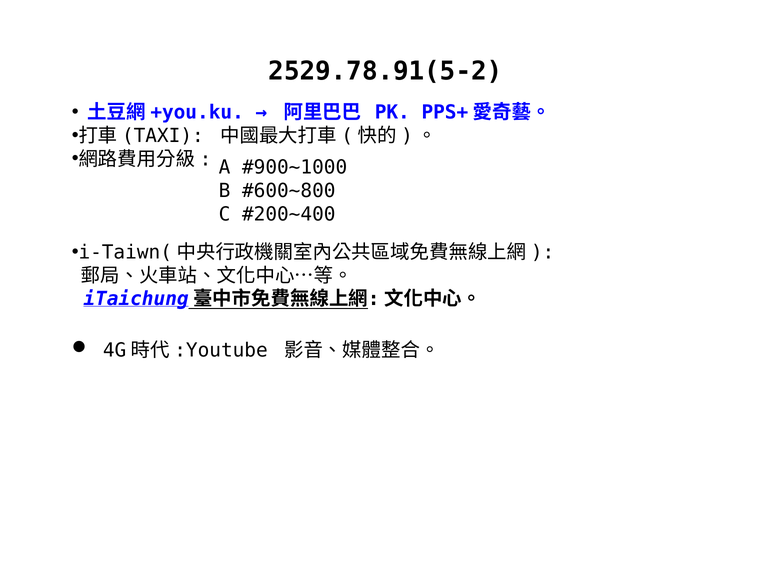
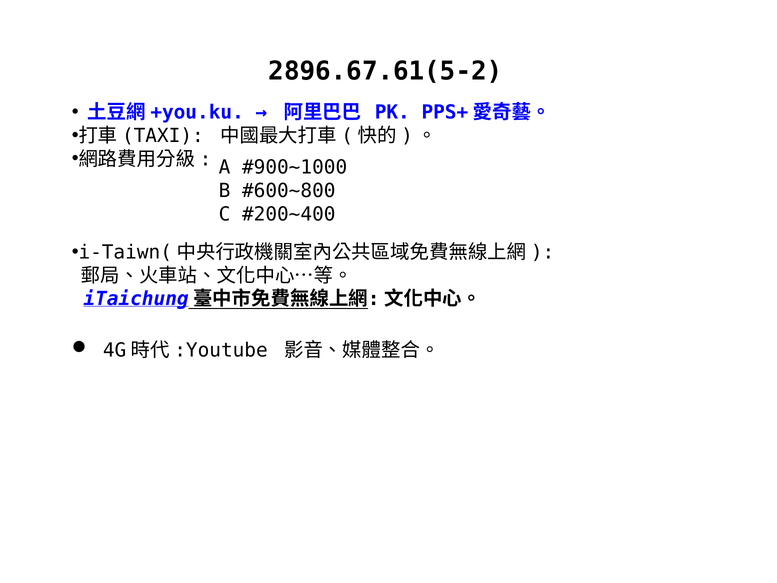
2529.78.91(5-2: 2529.78.91(5-2 -> 2896.67.61(5-2
